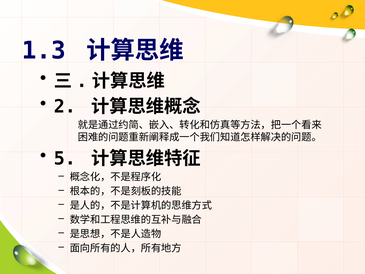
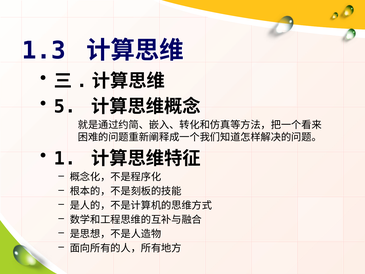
2: 2 -> 5
5: 5 -> 1
